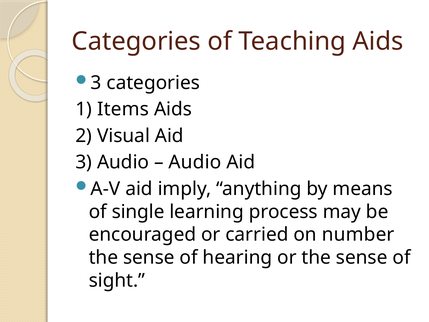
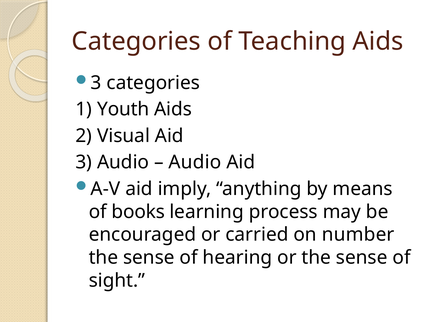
Items: Items -> Youth
single: single -> books
